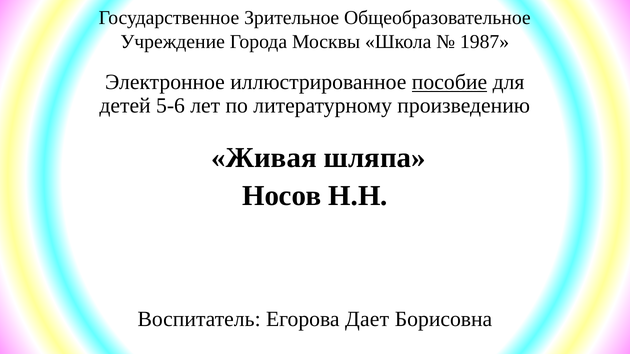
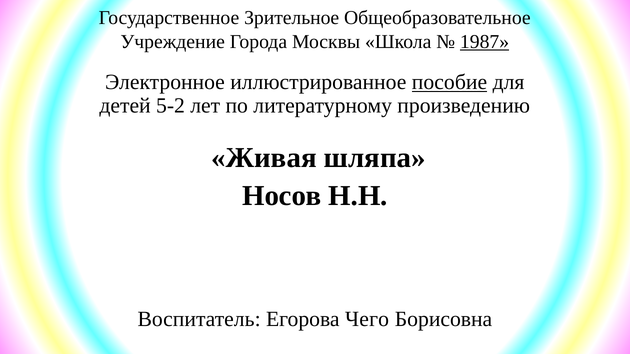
1987 underline: none -> present
5-6: 5-6 -> 5-2
Дает: Дает -> Чего
